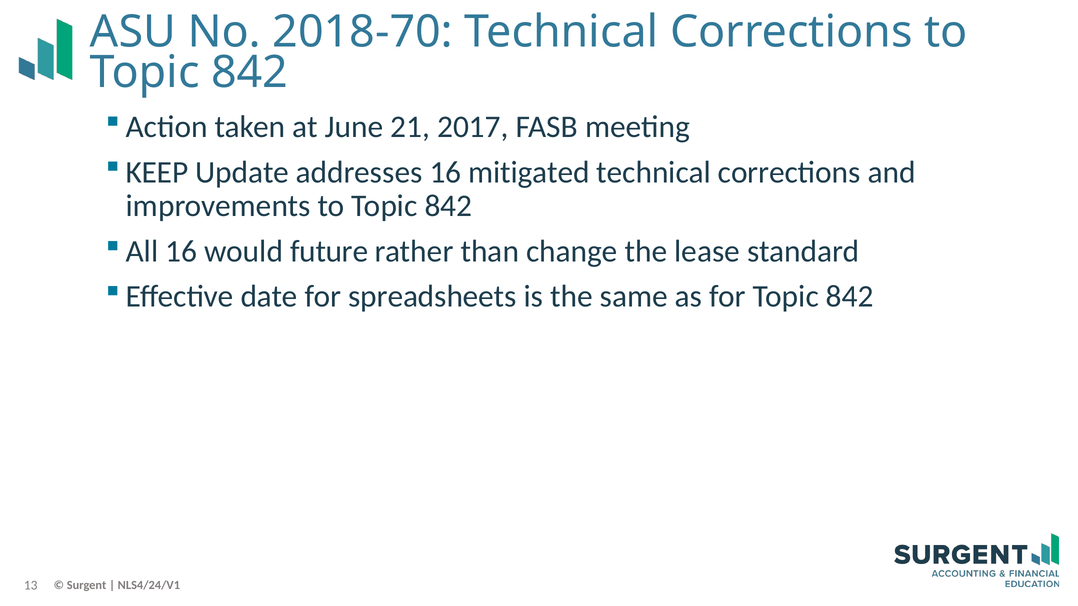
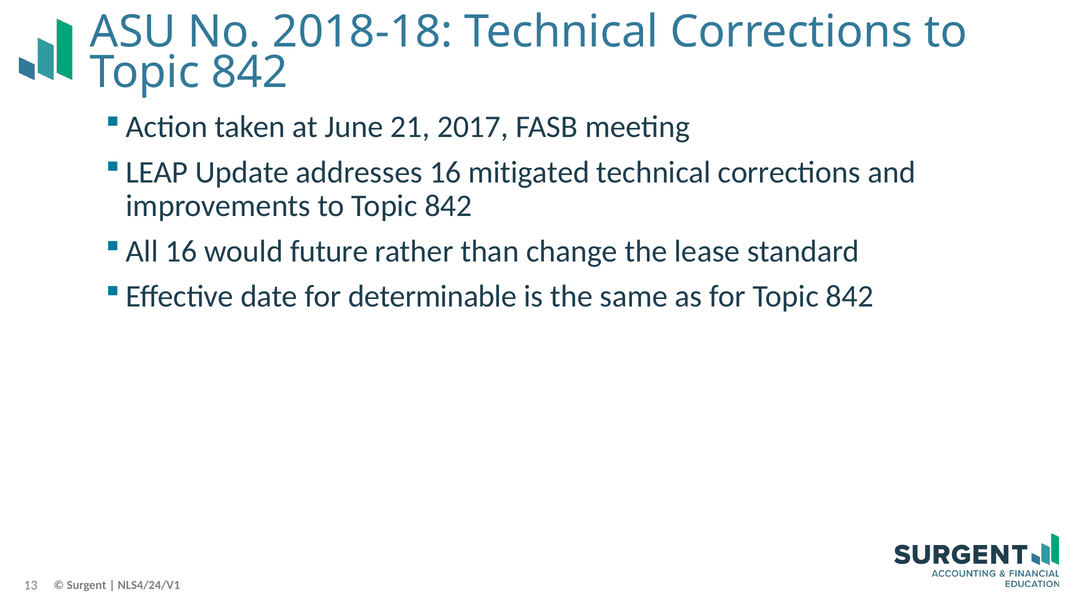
2018-70: 2018-70 -> 2018-18
KEEP: KEEP -> LEAP
spreadsheets: spreadsheets -> determinable
